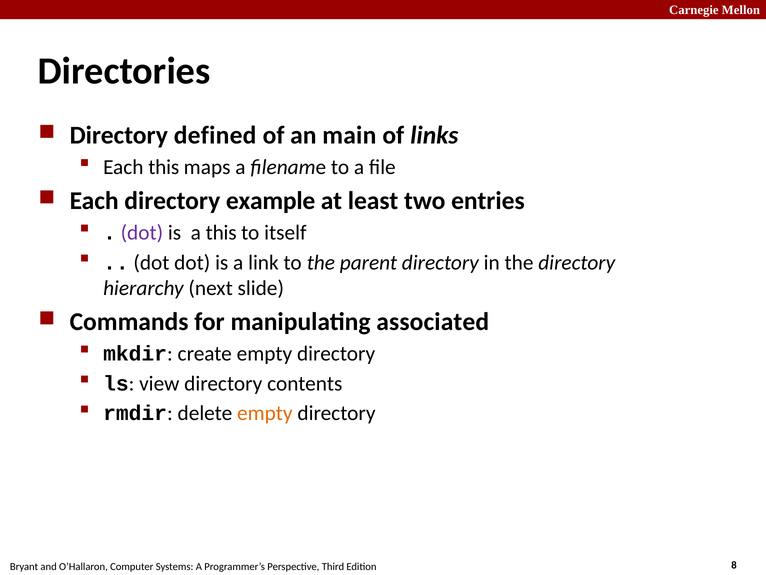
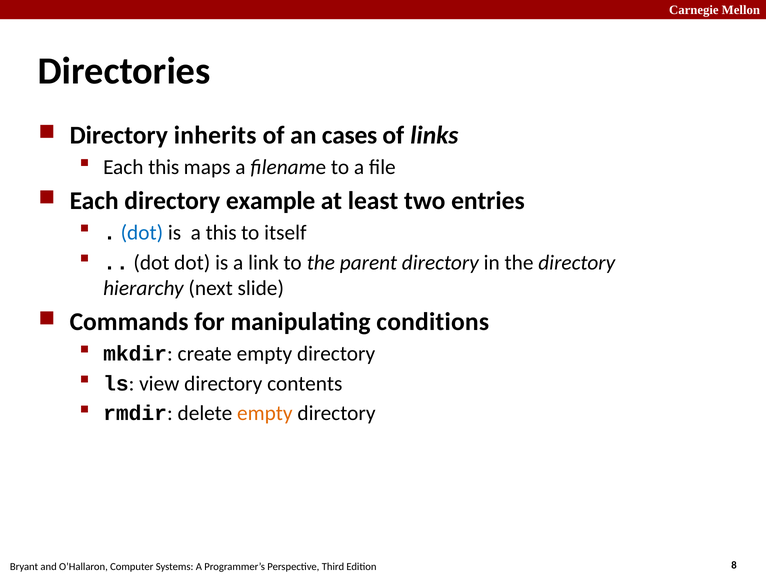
defined: defined -> inherits
main: main -> cases
dot at (142, 233) colour: purple -> blue
associated: associated -> conditions
